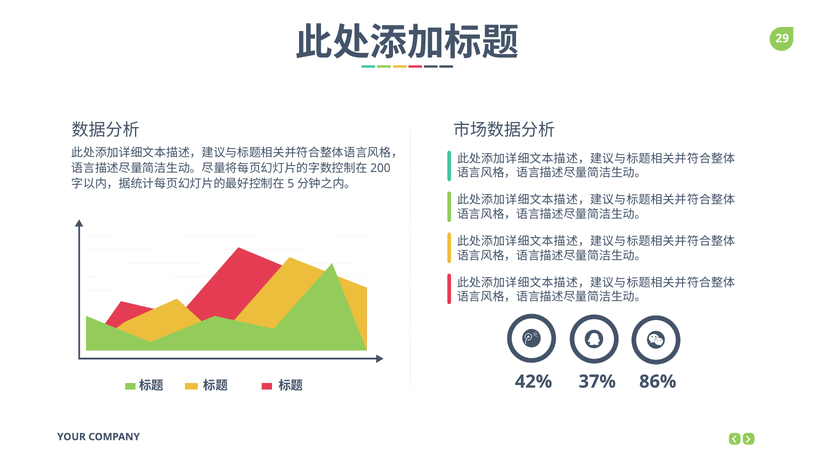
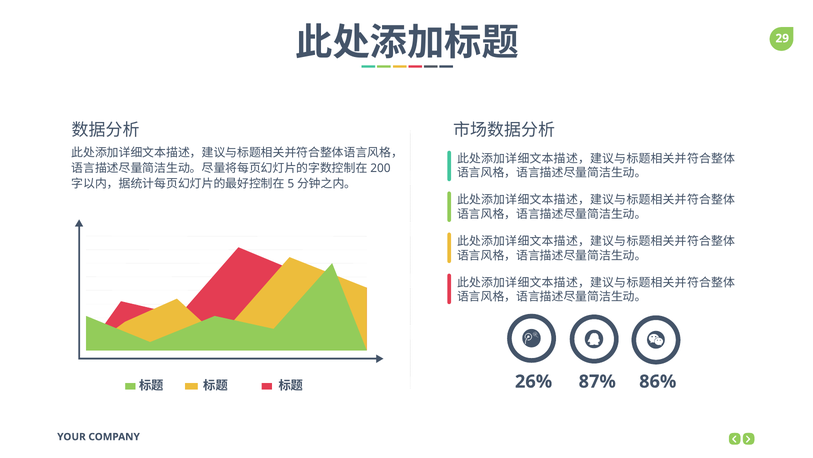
42%: 42% -> 26%
37%: 37% -> 87%
